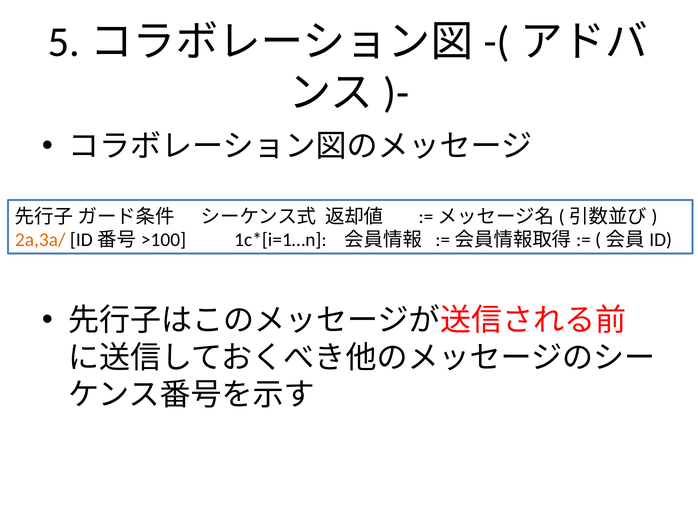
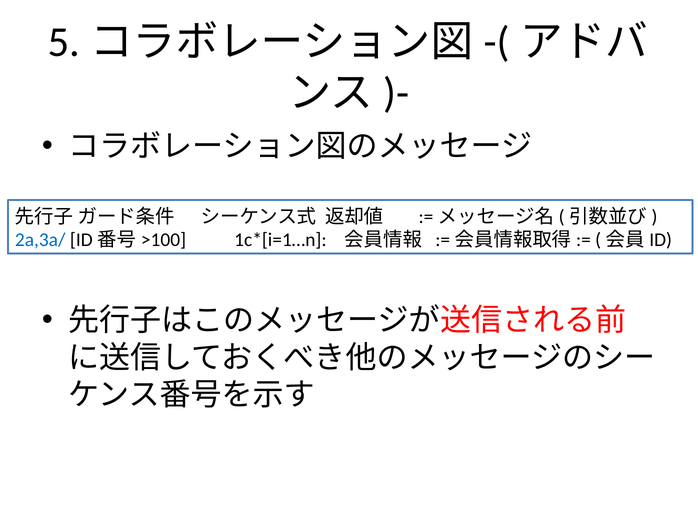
2a,3a/ colour: orange -> blue
